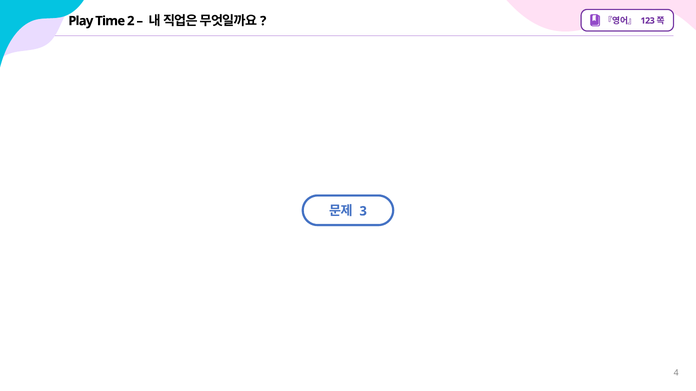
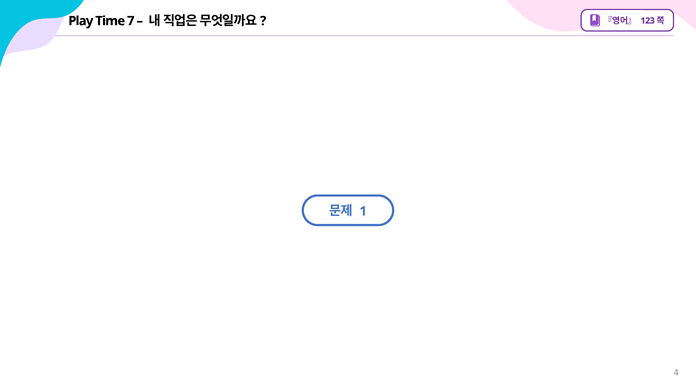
2: 2 -> 7
3: 3 -> 1
